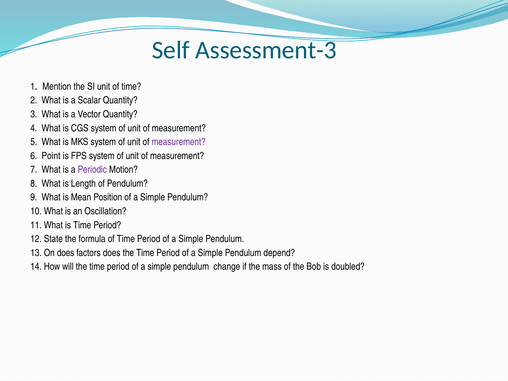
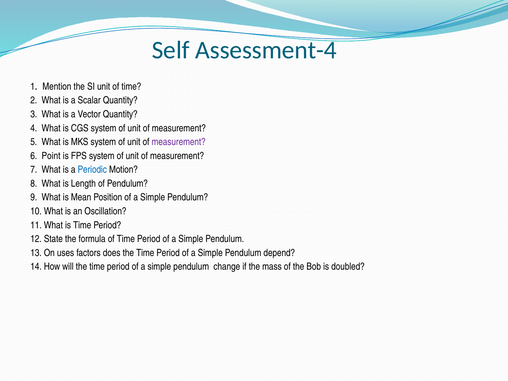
Assessment-3: Assessment-3 -> Assessment-4
Periodic colour: purple -> blue
On does: does -> uses
